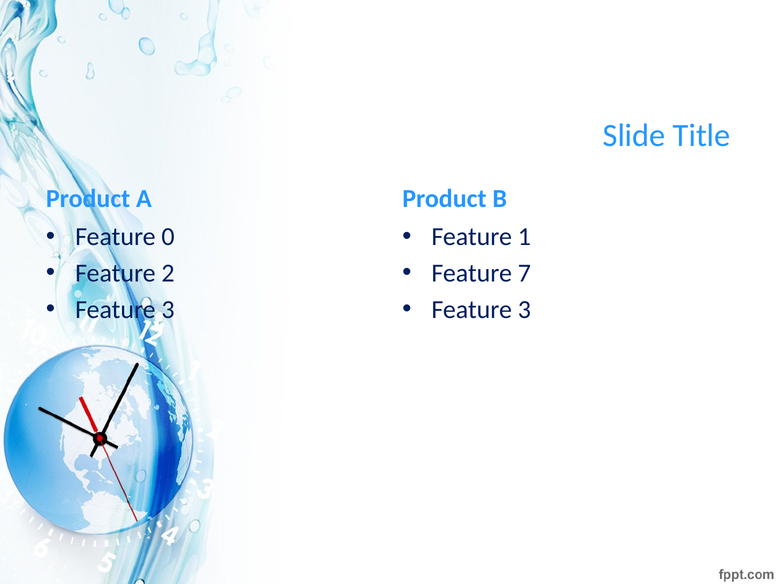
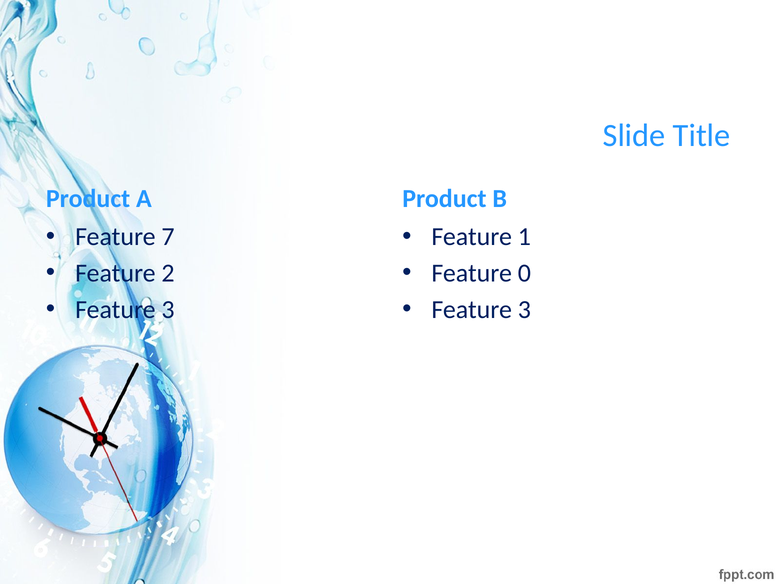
0: 0 -> 7
7: 7 -> 0
